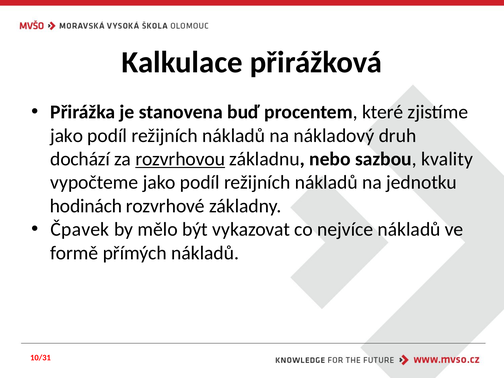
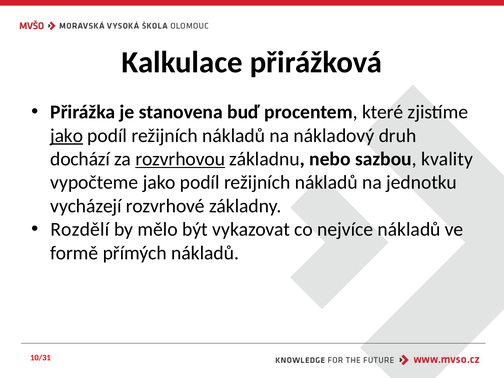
jako at (67, 136) underline: none -> present
hodinách: hodinách -> vycházejí
Čpavek: Čpavek -> Rozdělí
